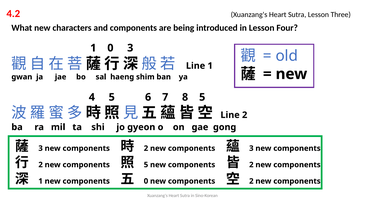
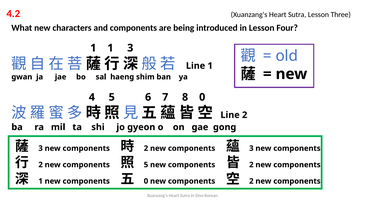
1 0: 0 -> 1
8 5: 5 -> 0
